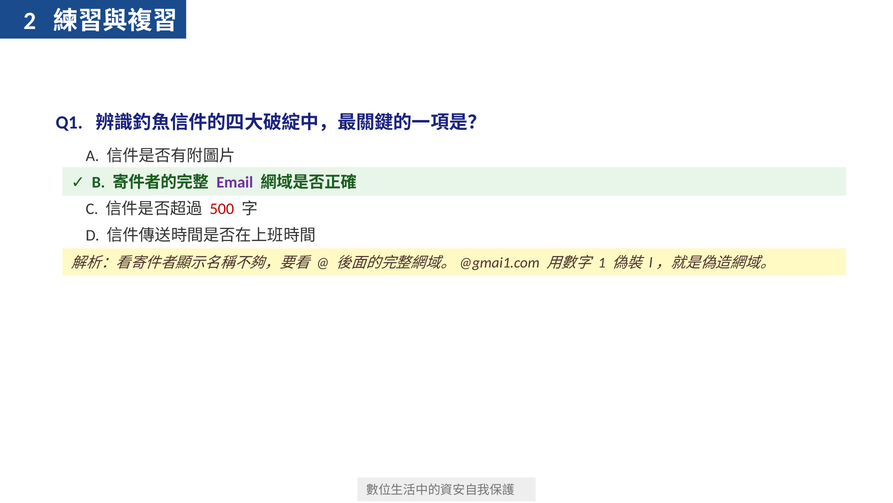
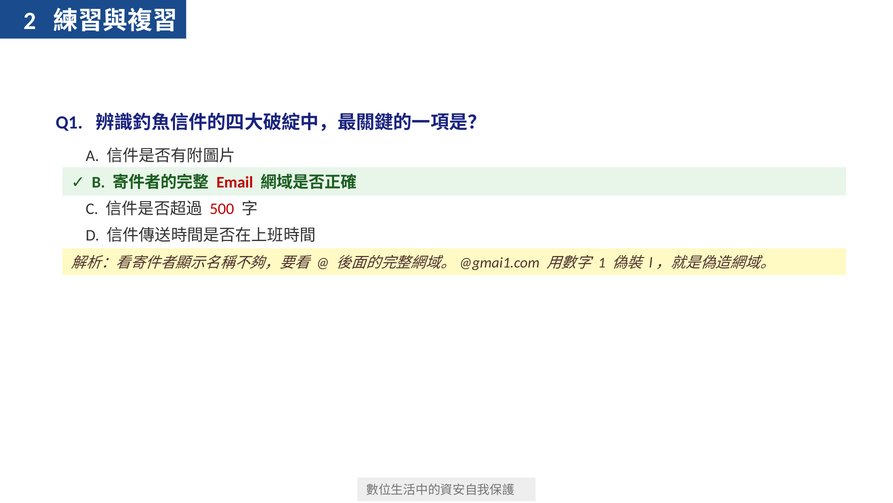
Email colour: purple -> red
